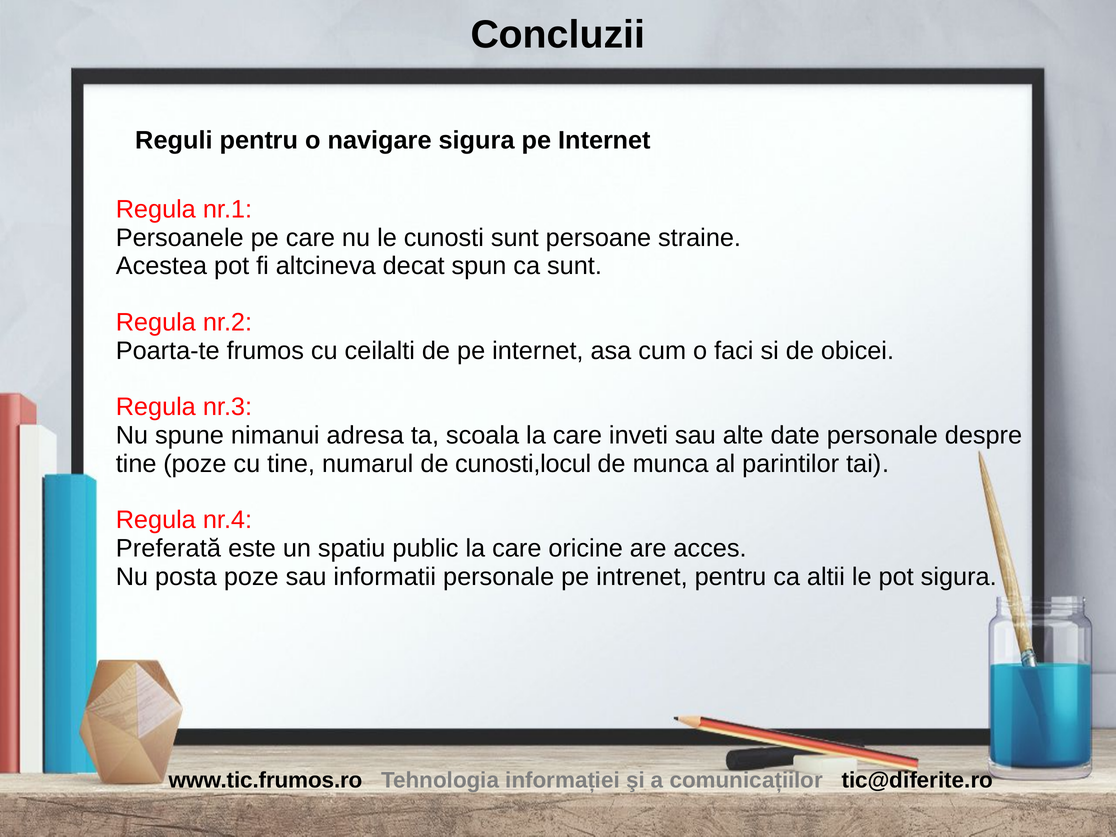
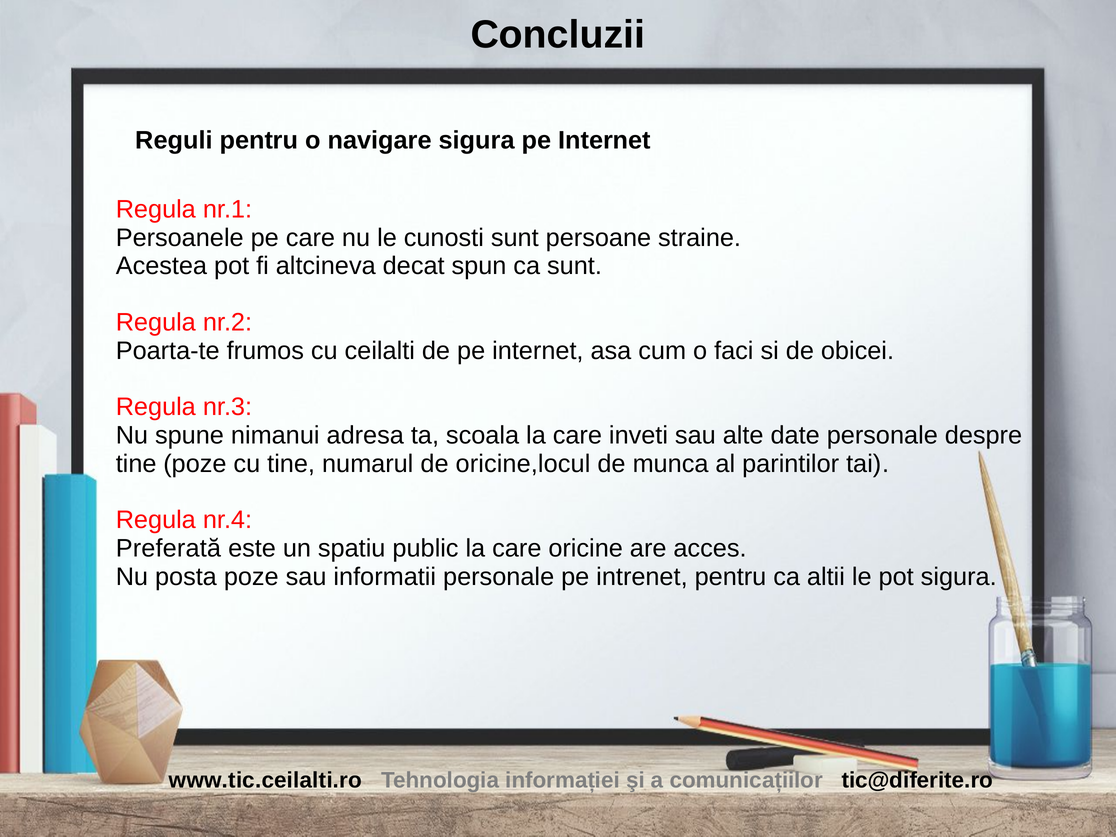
cunosti,locul: cunosti,locul -> oricine,locul
www.tic.frumos.ro: www.tic.frumos.ro -> www.tic.ceilalti.ro
